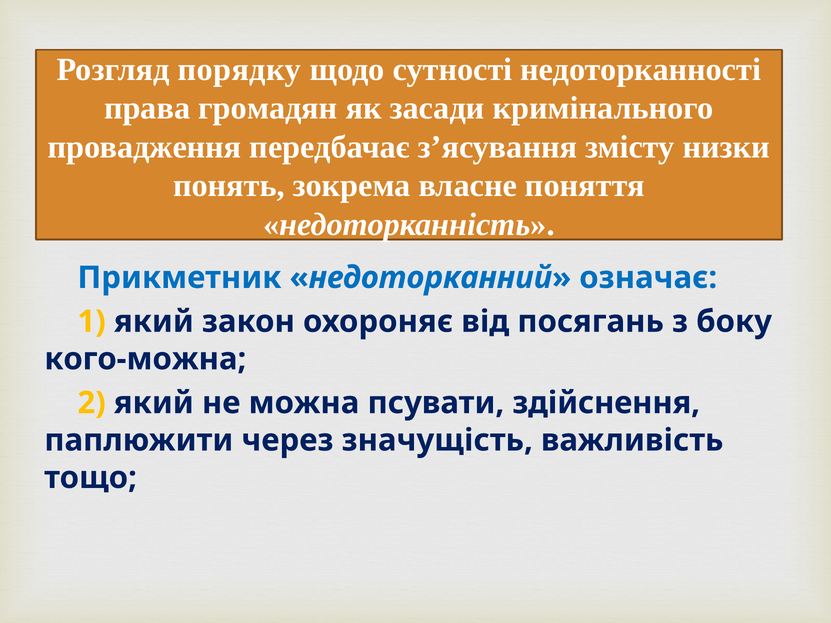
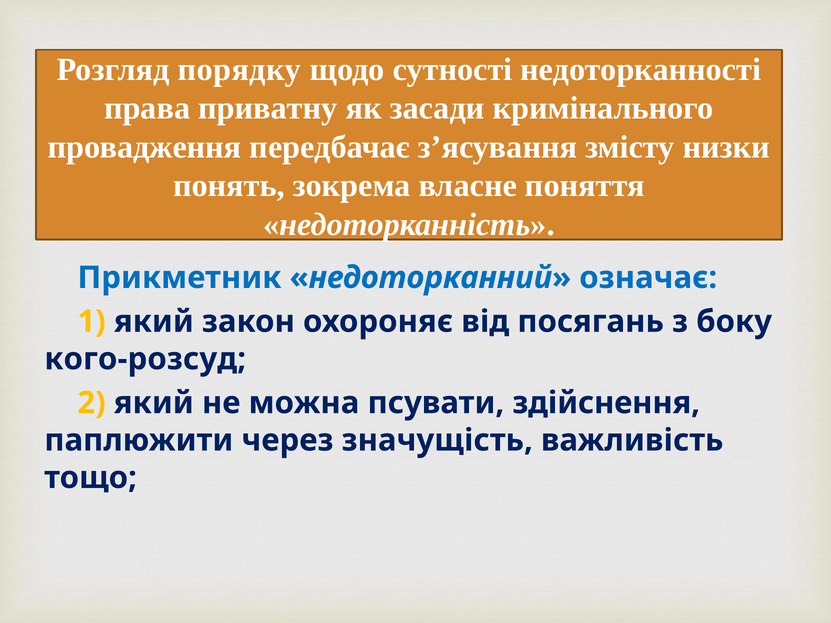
громадян: громадян -> приватну
кого-можна: кого-можна -> кого-розсуд
